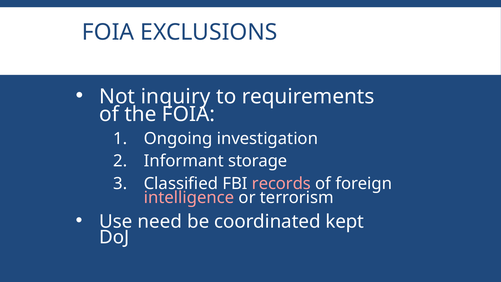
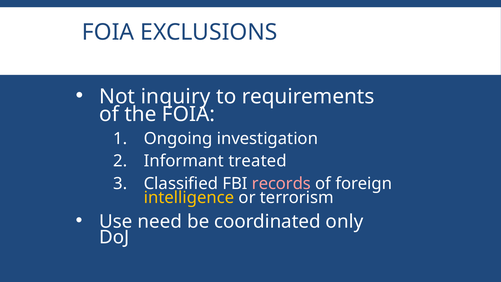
storage: storage -> treated
intelligence colour: pink -> yellow
kept: kept -> only
